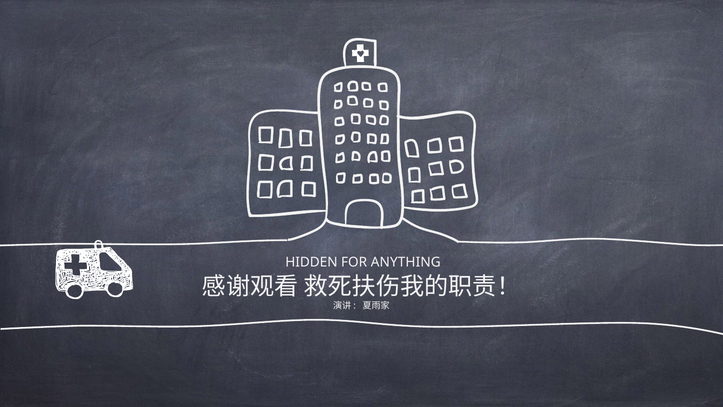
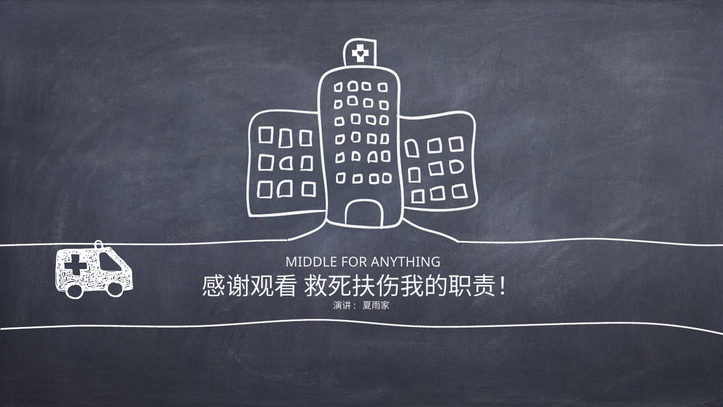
HIDDEN: HIDDEN -> MIDDLE
